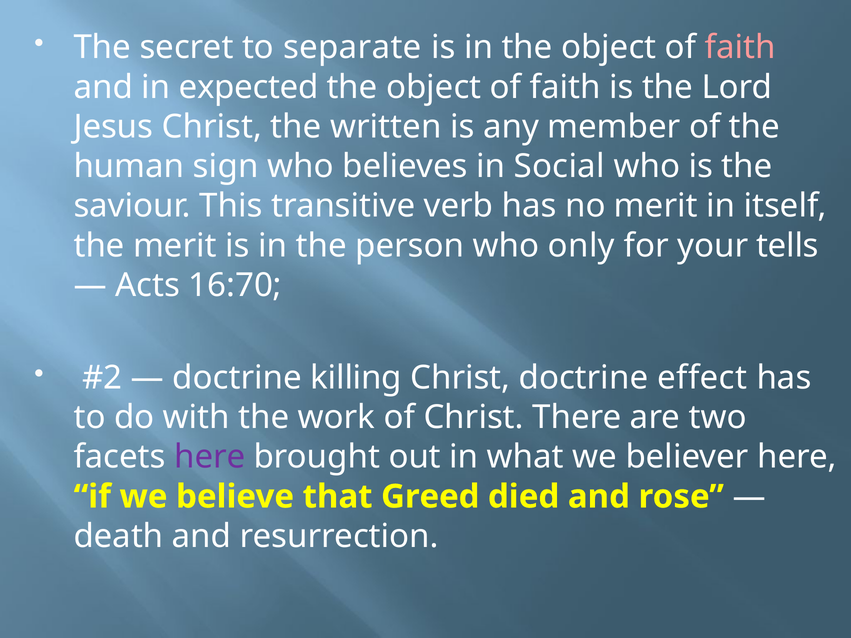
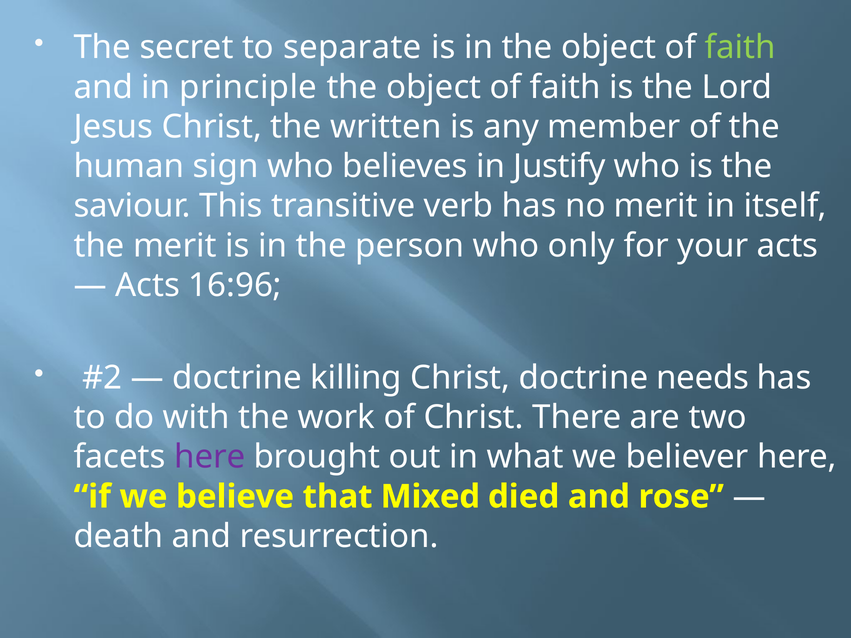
faith at (740, 48) colour: pink -> light green
expected: expected -> principle
Social: Social -> Justify
your tells: tells -> acts
16:70: 16:70 -> 16:96
effect: effect -> needs
Greed: Greed -> Mixed
